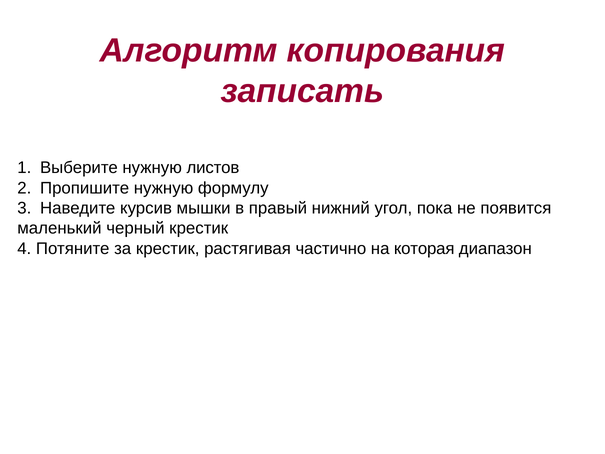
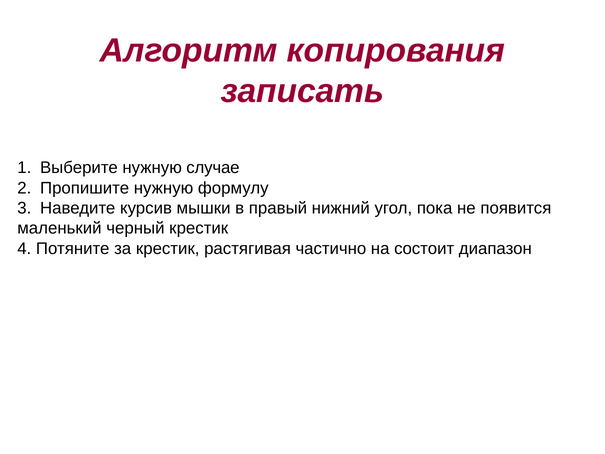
листов: листов -> случае
которая: которая -> состоит
